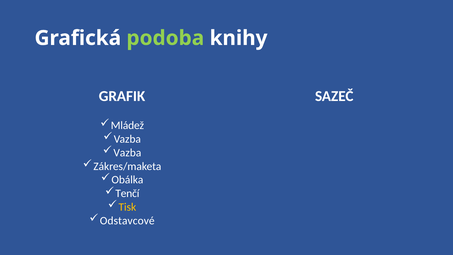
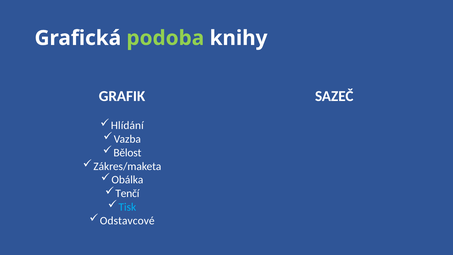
Mládež: Mládež -> Hlídání
Vazba at (127, 153): Vazba -> Bělost
Tisk colour: yellow -> light blue
